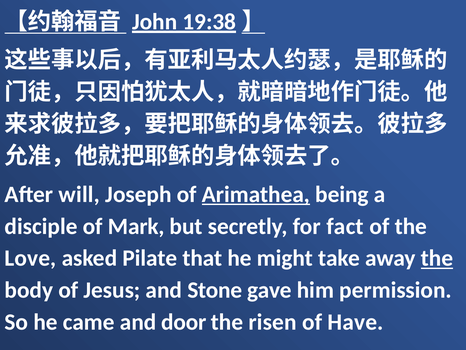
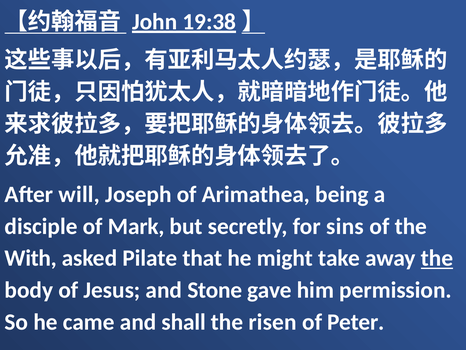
Arimathea underline: present -> none
fact: fact -> sins
Love: Love -> With
door: door -> shall
Have: Have -> Peter
